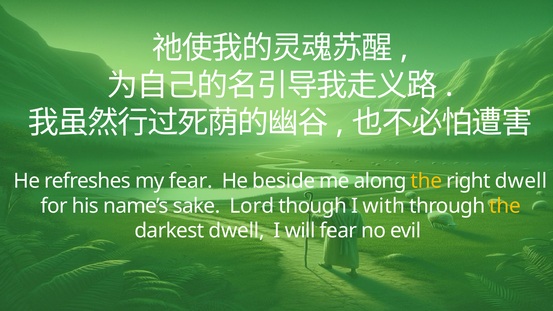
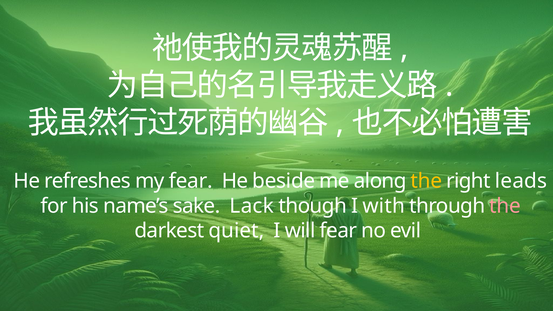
right dwell: dwell -> leads
Lord: Lord -> Lack
the at (505, 206) colour: yellow -> pink
darkest dwell: dwell -> quiet
